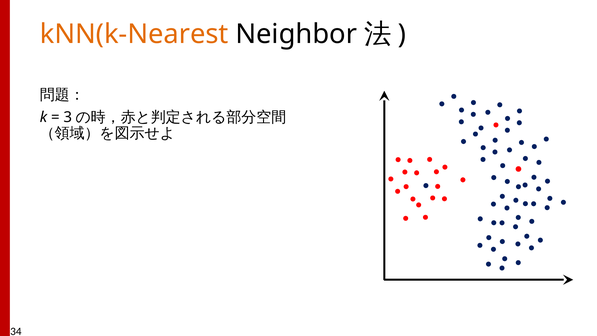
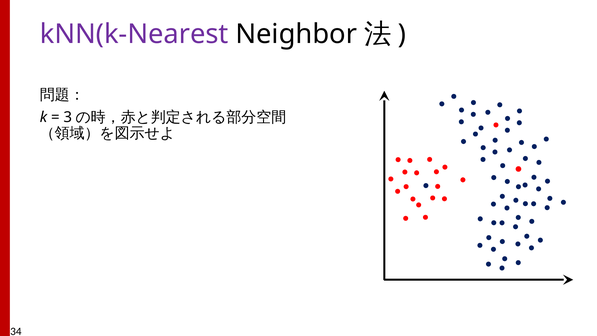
kNN(k-Nearest colour: orange -> purple
